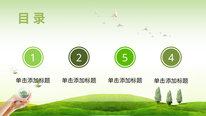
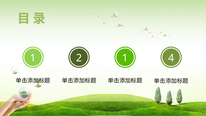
2 5: 5 -> 1
